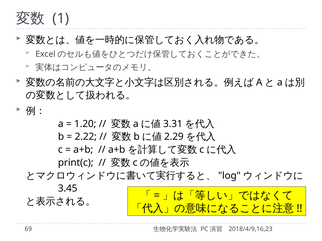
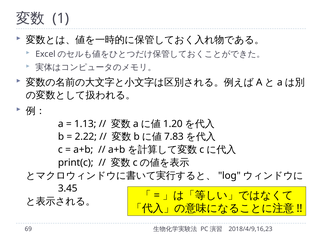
1.20: 1.20 -> 1.13
3.31: 3.31 -> 1.20
2.29: 2.29 -> 7.83
